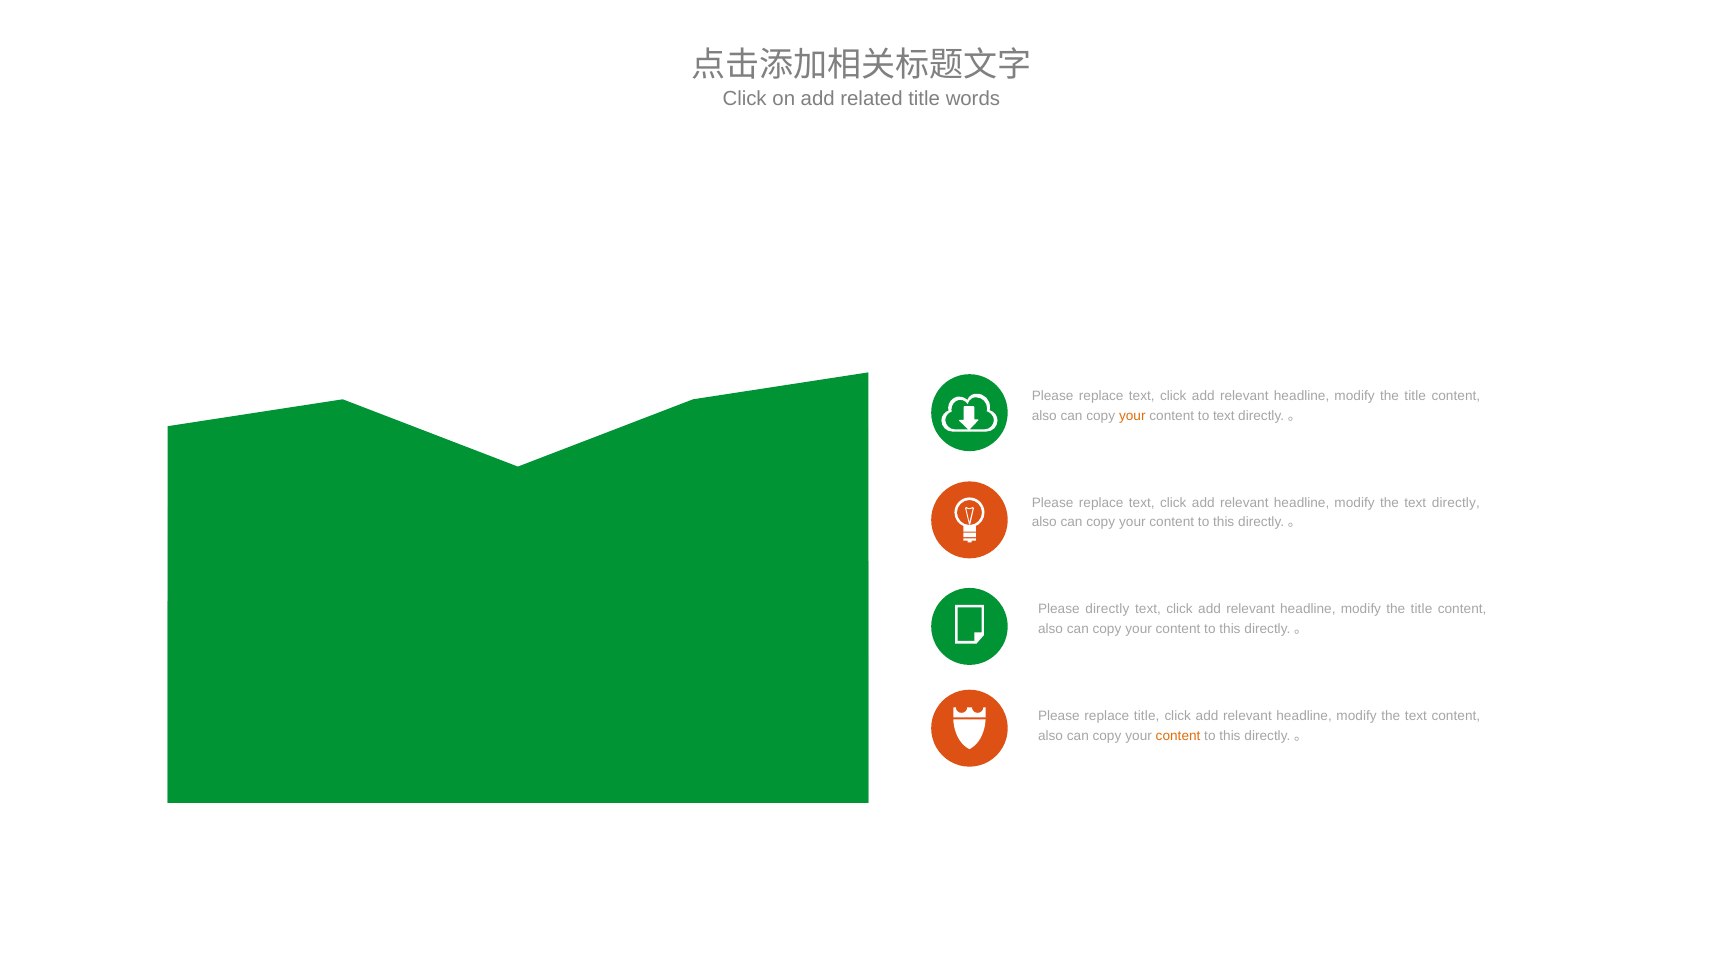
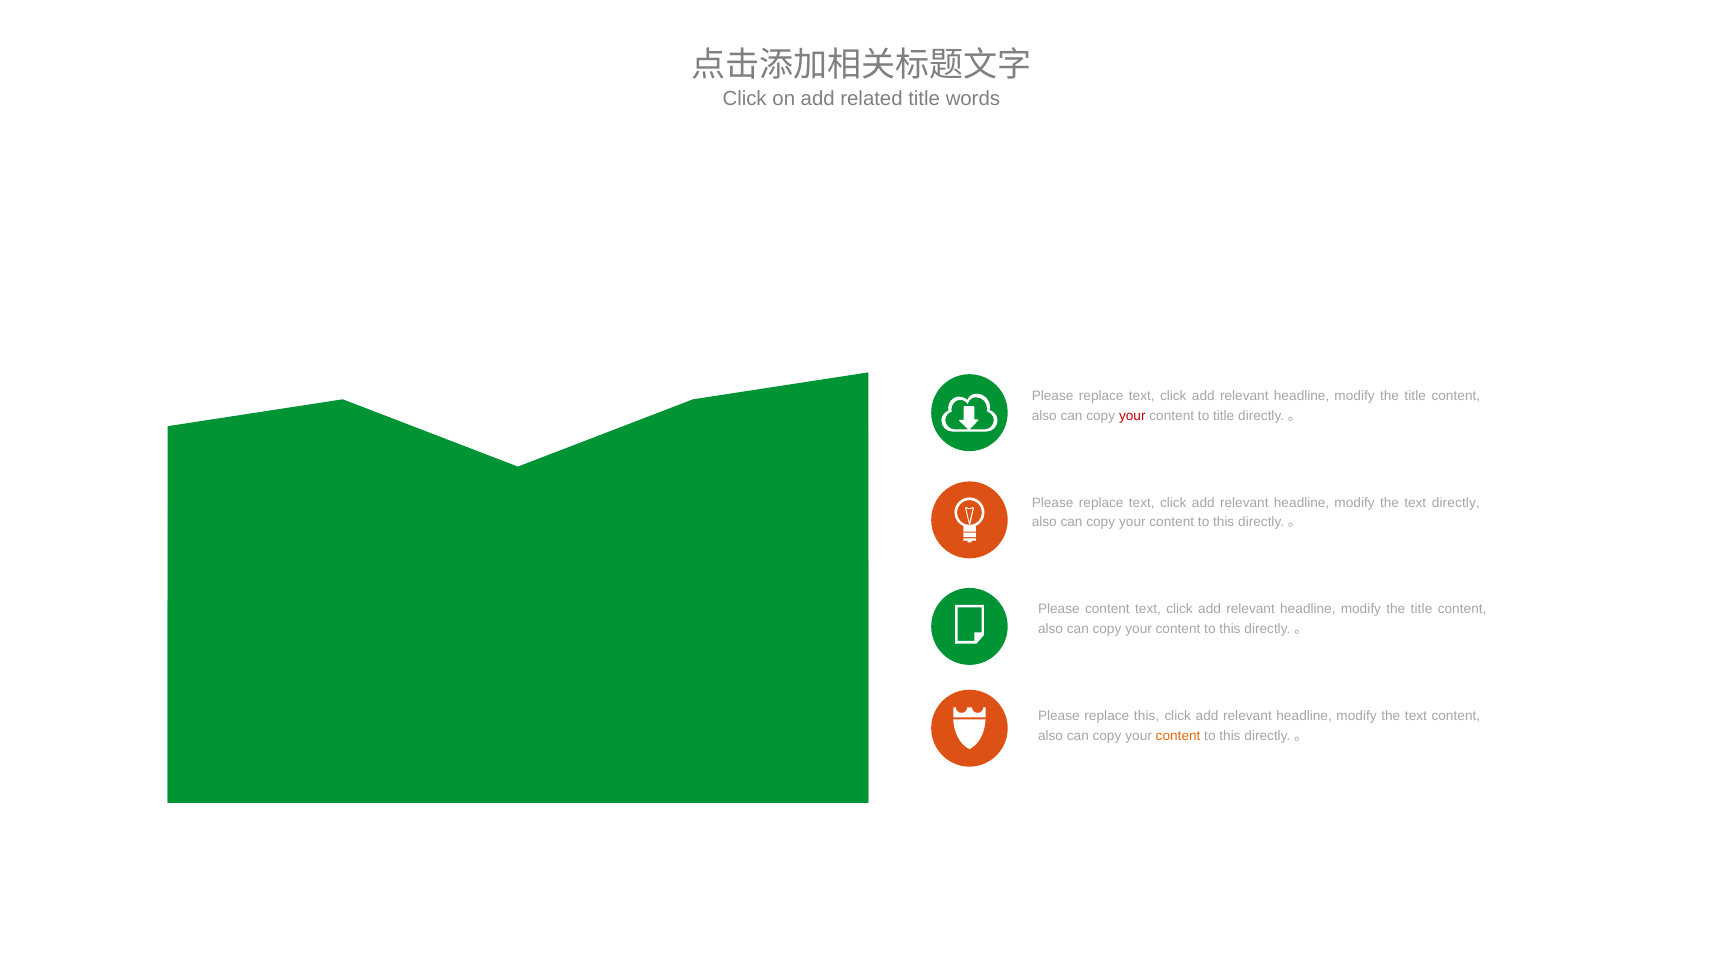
your at (1132, 416) colour: orange -> red
to text: text -> title
Please directly: directly -> content
replace title: title -> this
